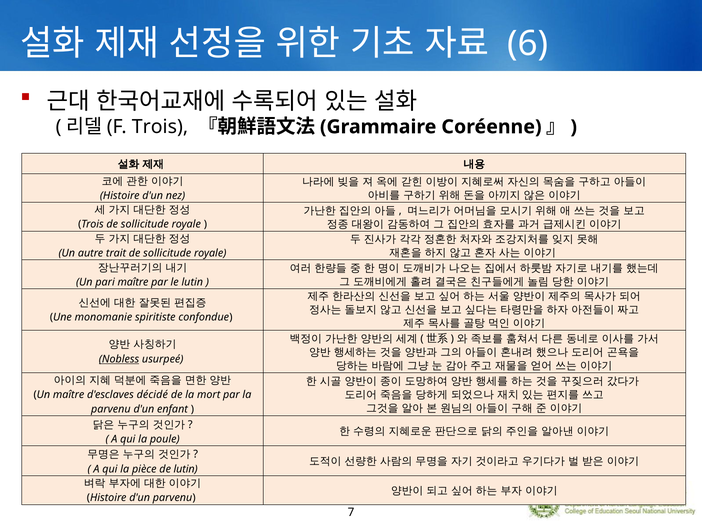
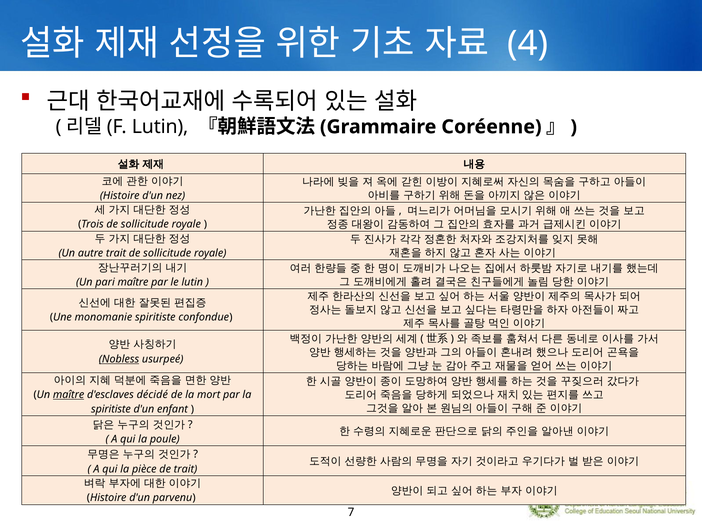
6: 6 -> 4
Trois at (160, 127): Trois -> Lutin
maître at (69, 395) underline: none -> present
parvenu at (111, 410): parvenu -> spiritiste
de lutin: lutin -> trait
